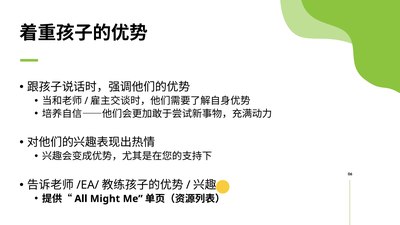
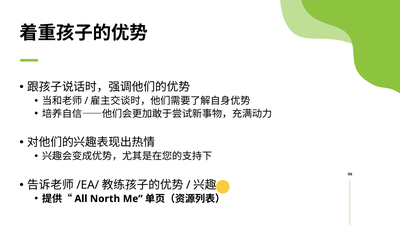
Might: Might -> North
